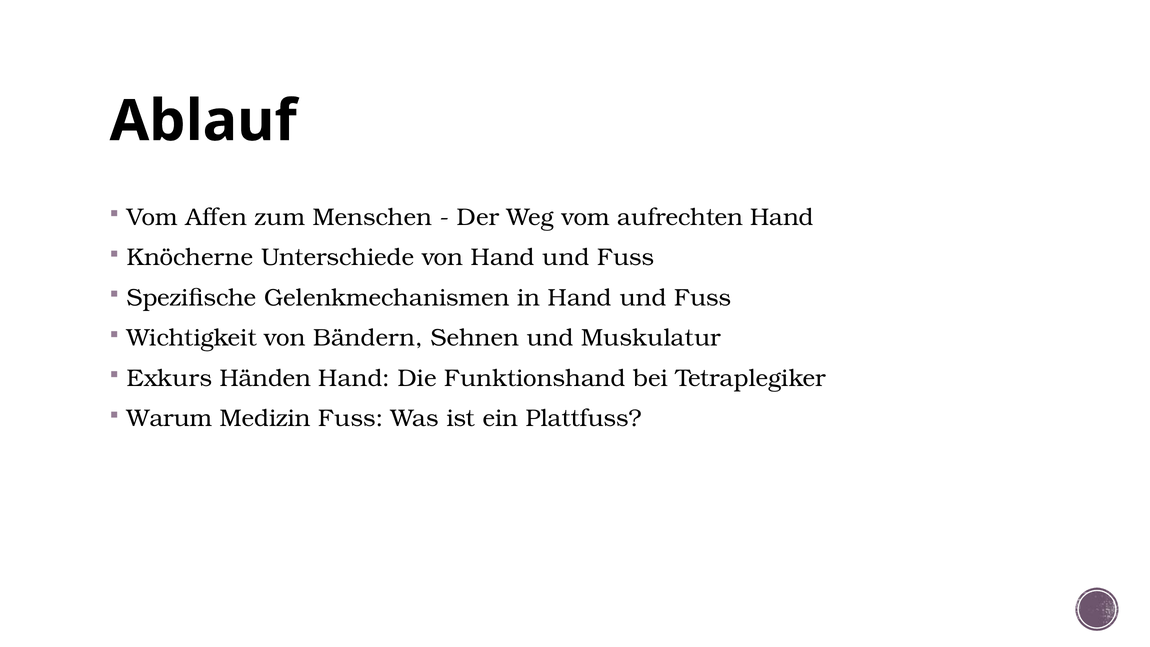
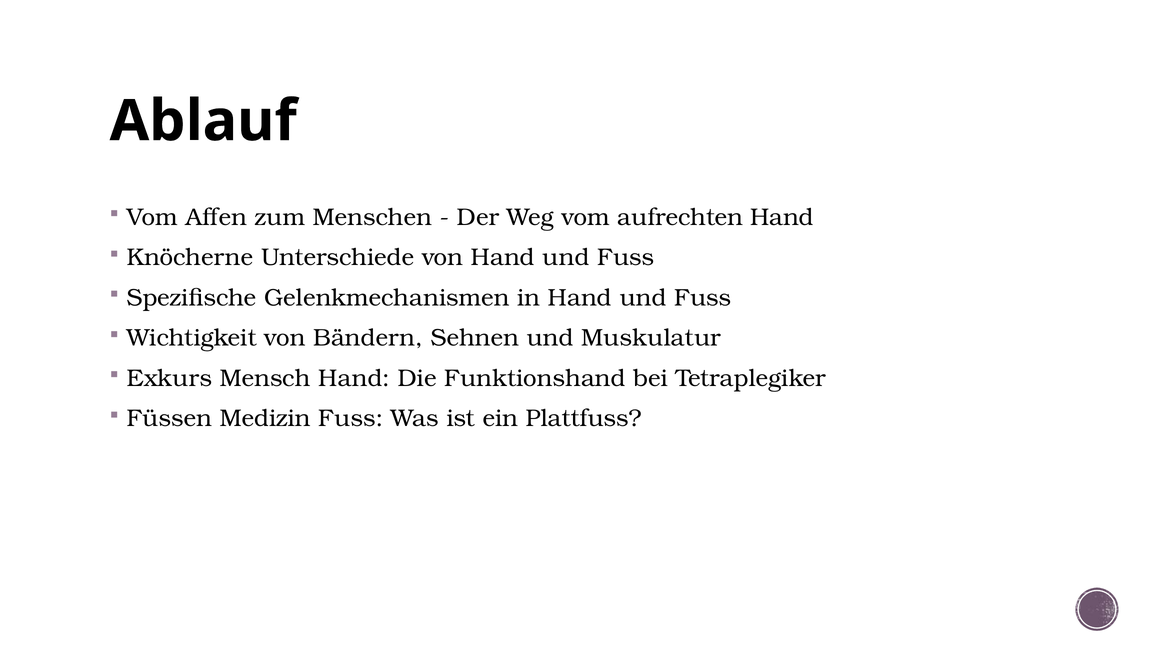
Händen: Händen -> Mensch
Warum: Warum -> Füssen
